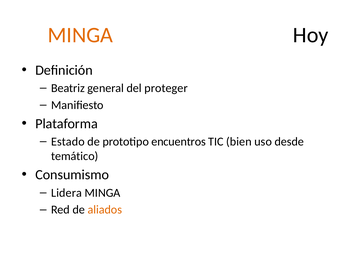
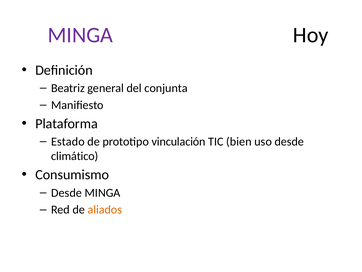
MINGA at (80, 35) colour: orange -> purple
proteger: proteger -> conjunta
encuentros: encuentros -> vinculación
temático: temático -> climático
Lidera at (67, 192): Lidera -> Desde
